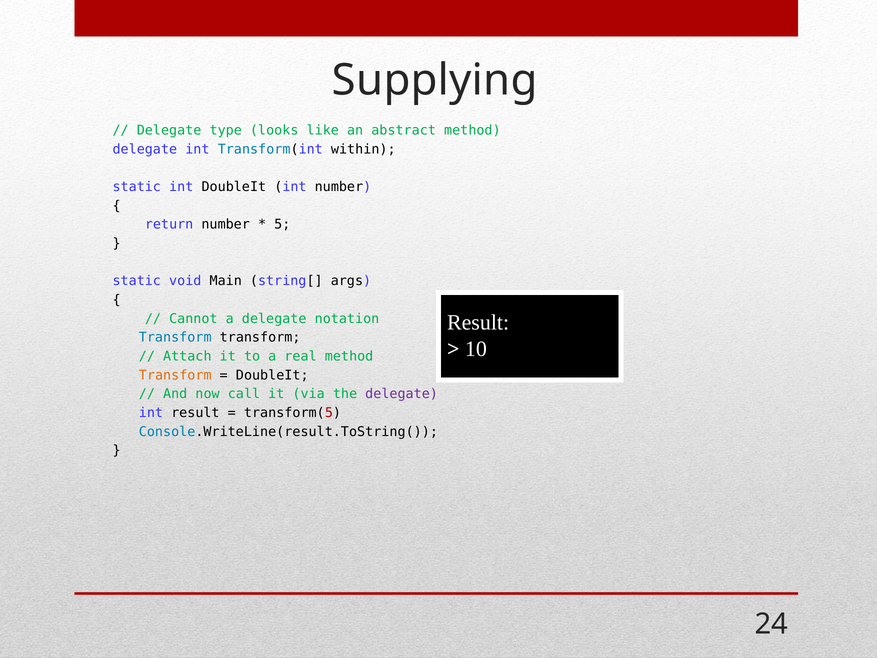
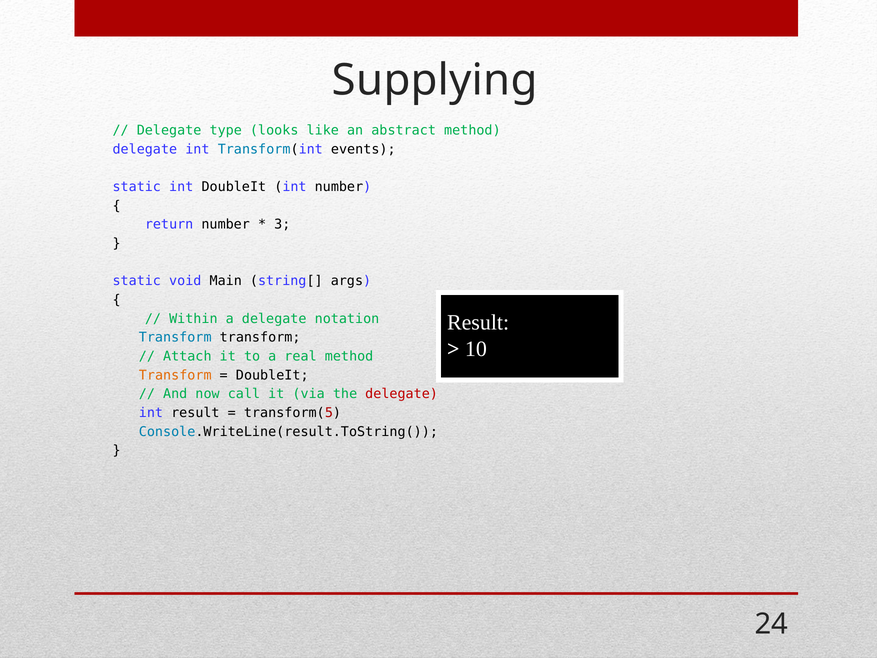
within: within -> events
5: 5 -> 3
Cannot: Cannot -> Within
delegate at (402, 394) colour: purple -> red
